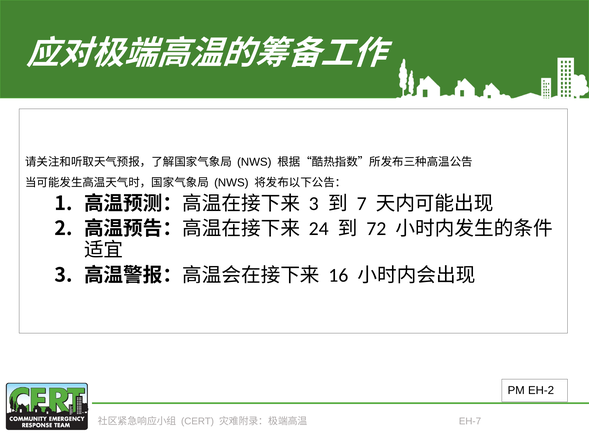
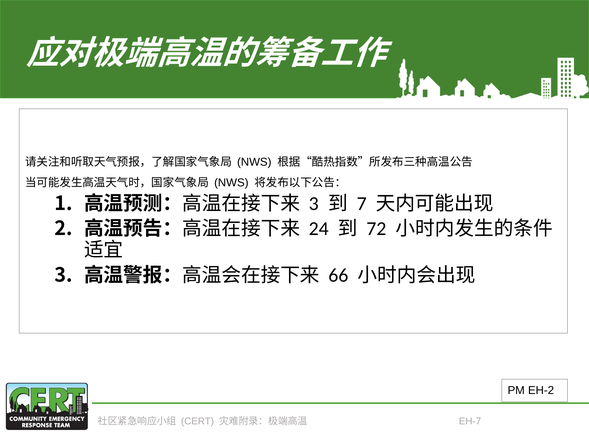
16: 16 -> 66
